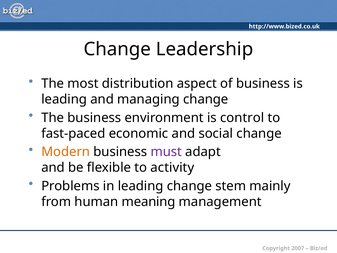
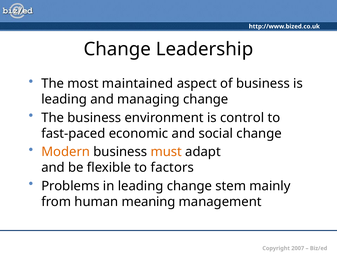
distribution: distribution -> maintained
must colour: purple -> orange
activity: activity -> factors
